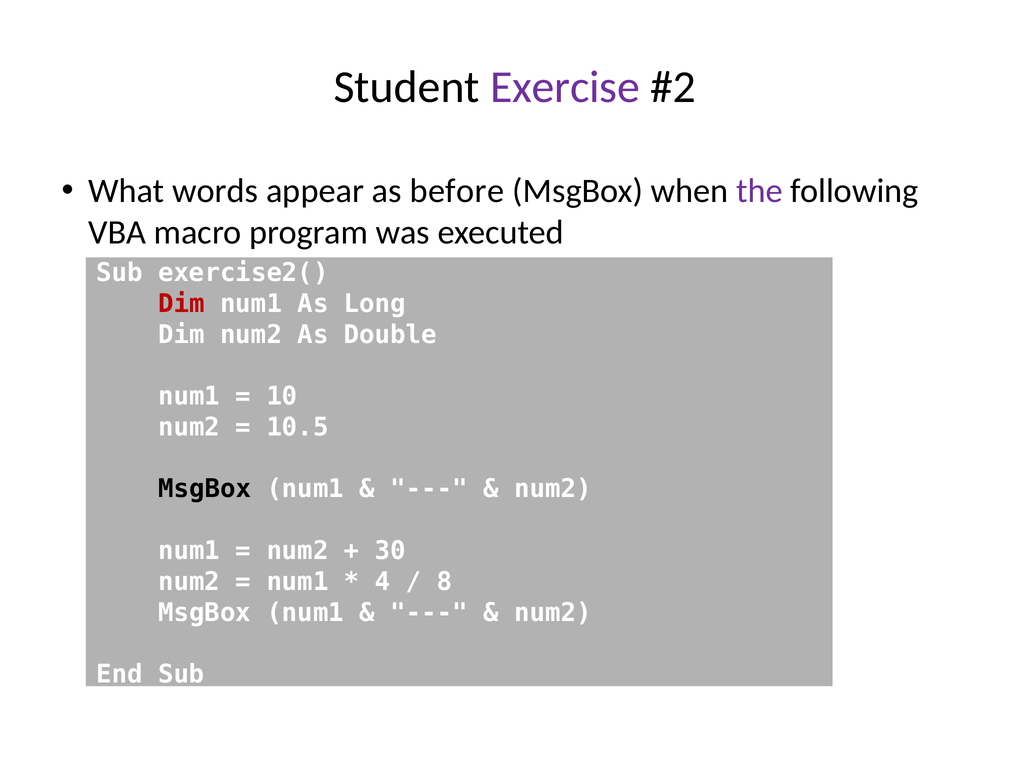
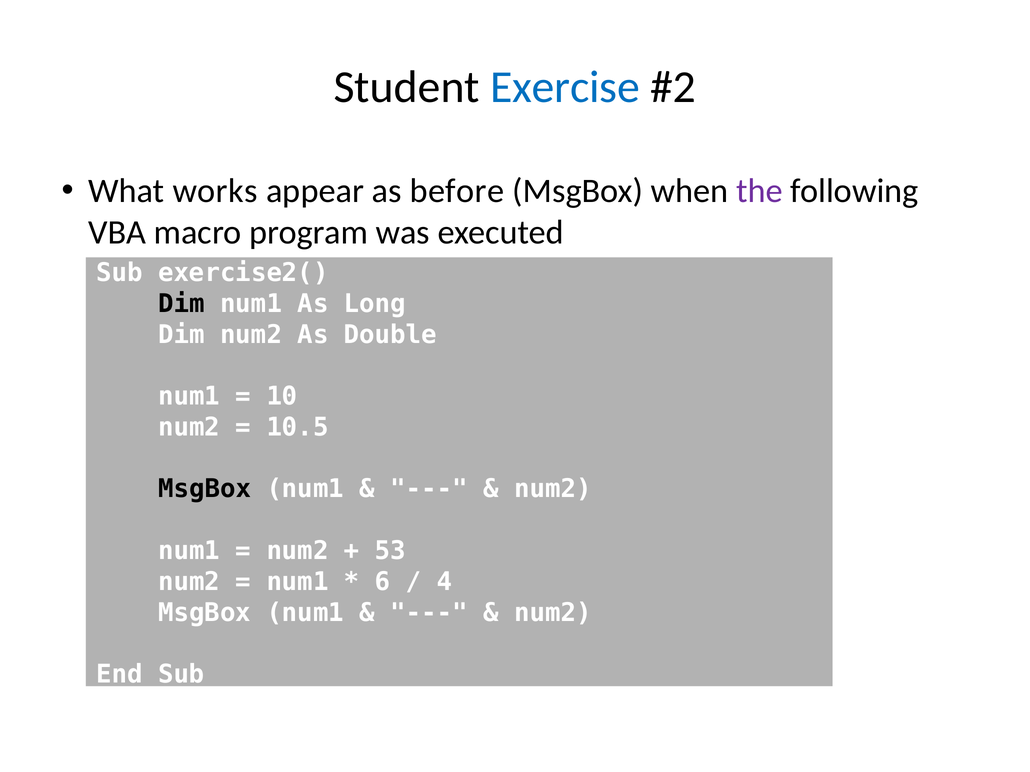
Exercise colour: purple -> blue
words: words -> works
Dim at (181, 304) colour: red -> black
30: 30 -> 53
4: 4 -> 6
8: 8 -> 4
